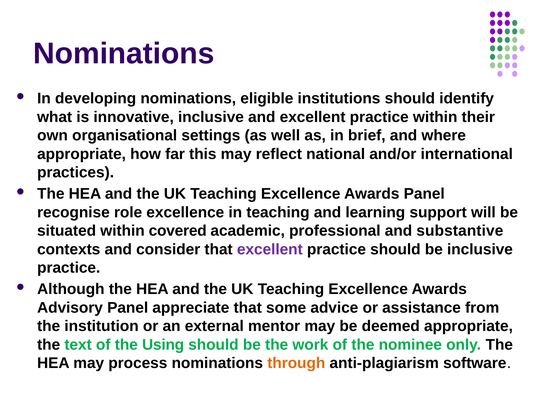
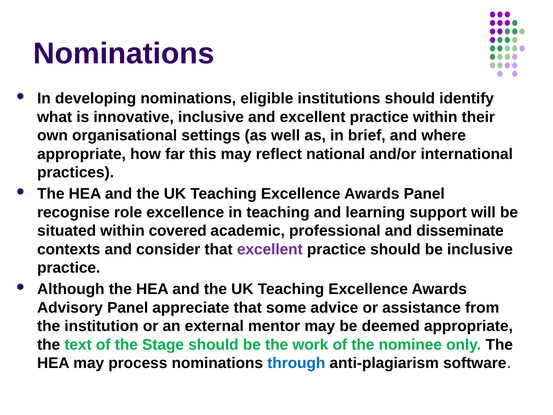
substantive: substantive -> disseminate
Using: Using -> Stage
through colour: orange -> blue
